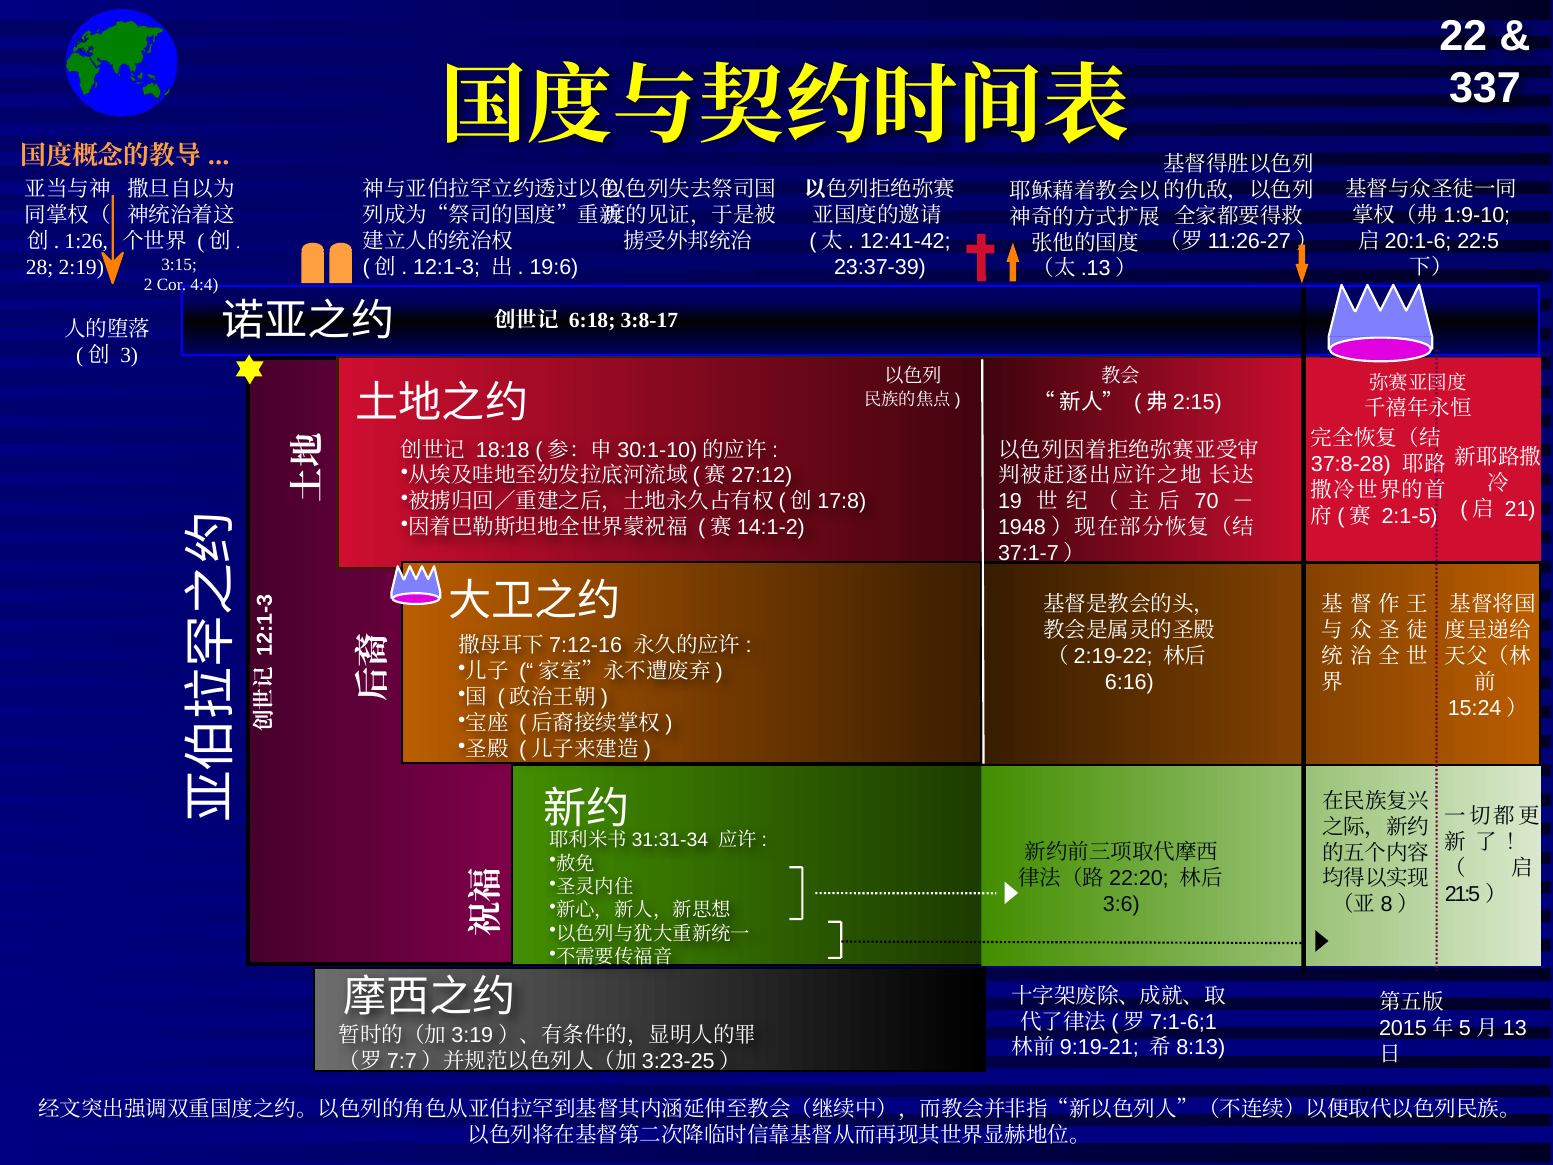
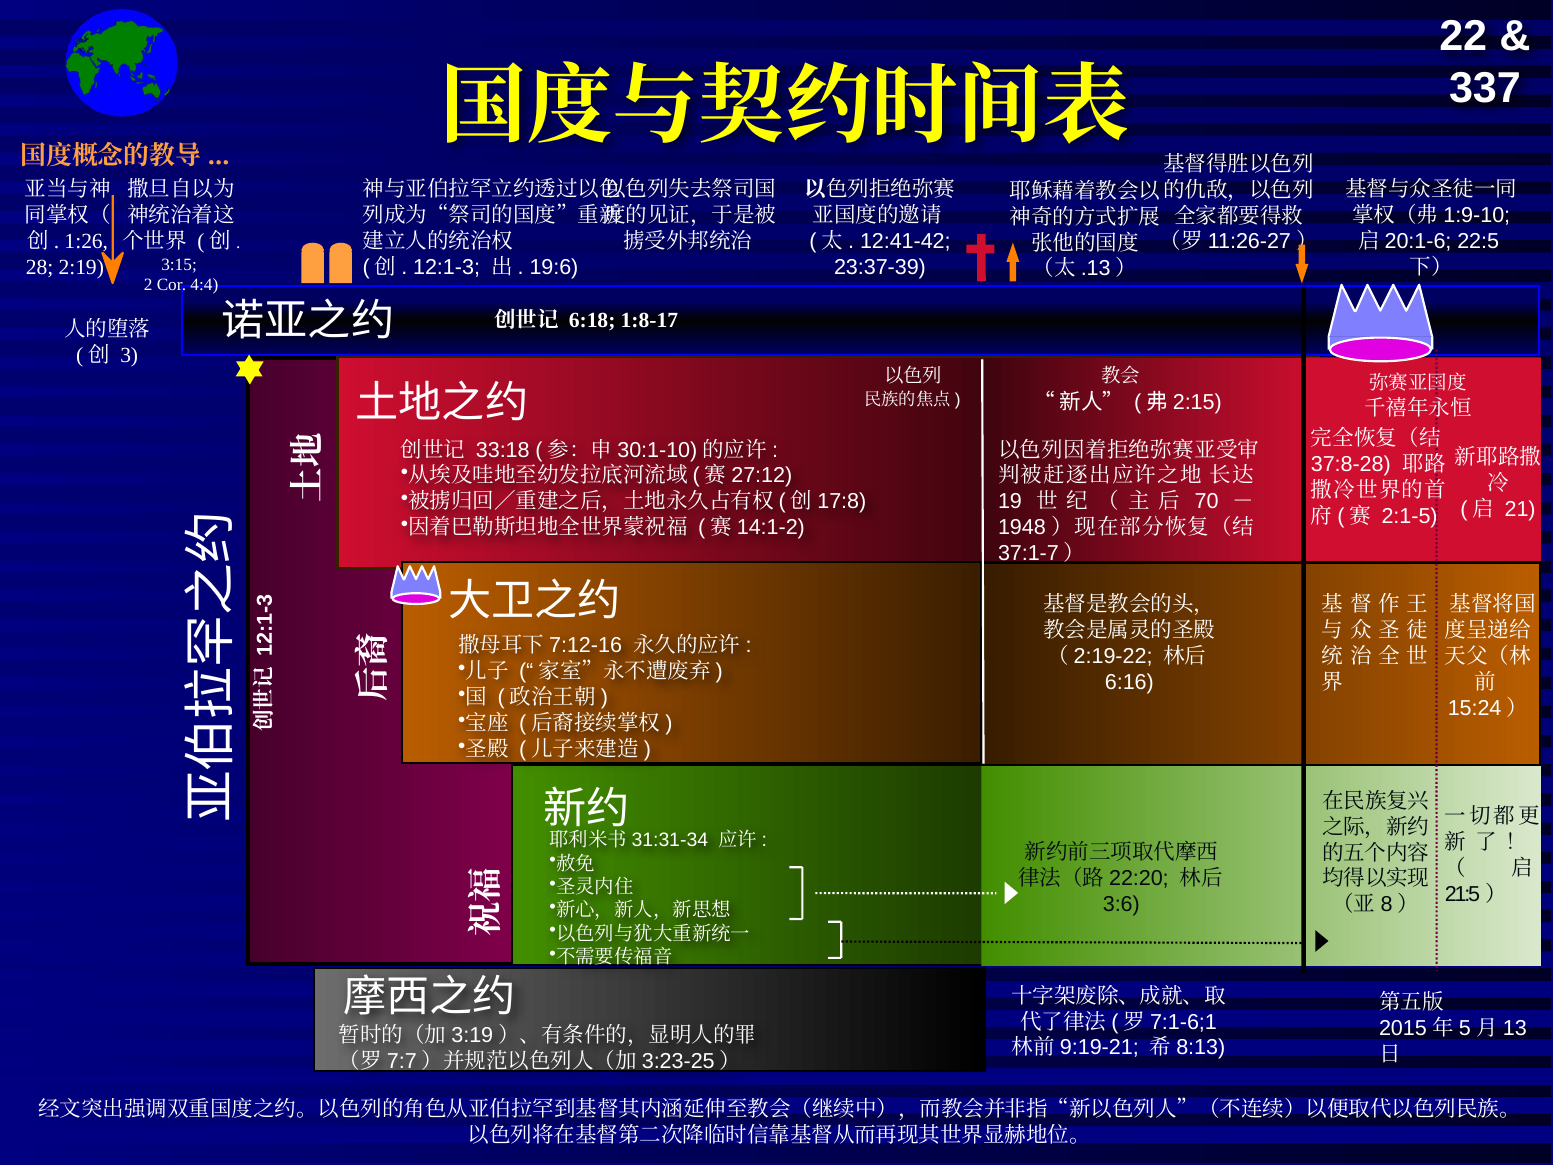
3:8-17: 3:8-17 -> 1:8-17
18:18: 18:18 -> 33:18
